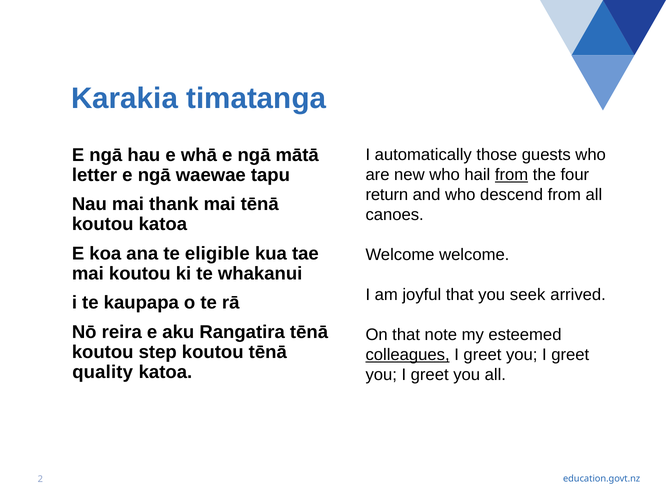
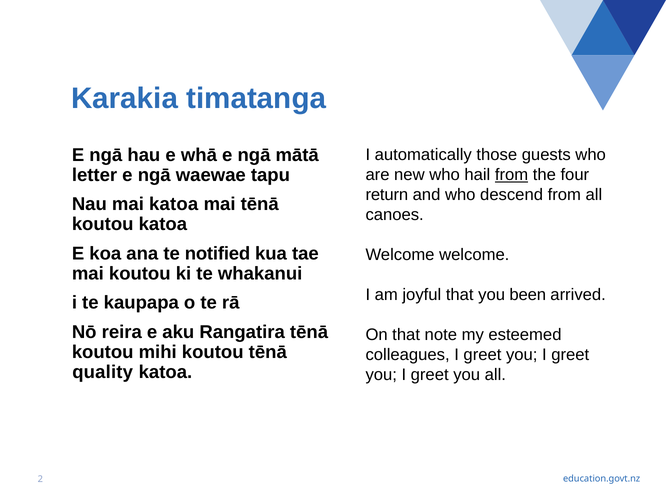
mai thank: thank -> katoa
eligible: eligible -> notified
seek: seek -> been
step: step -> mihi
colleagues underline: present -> none
